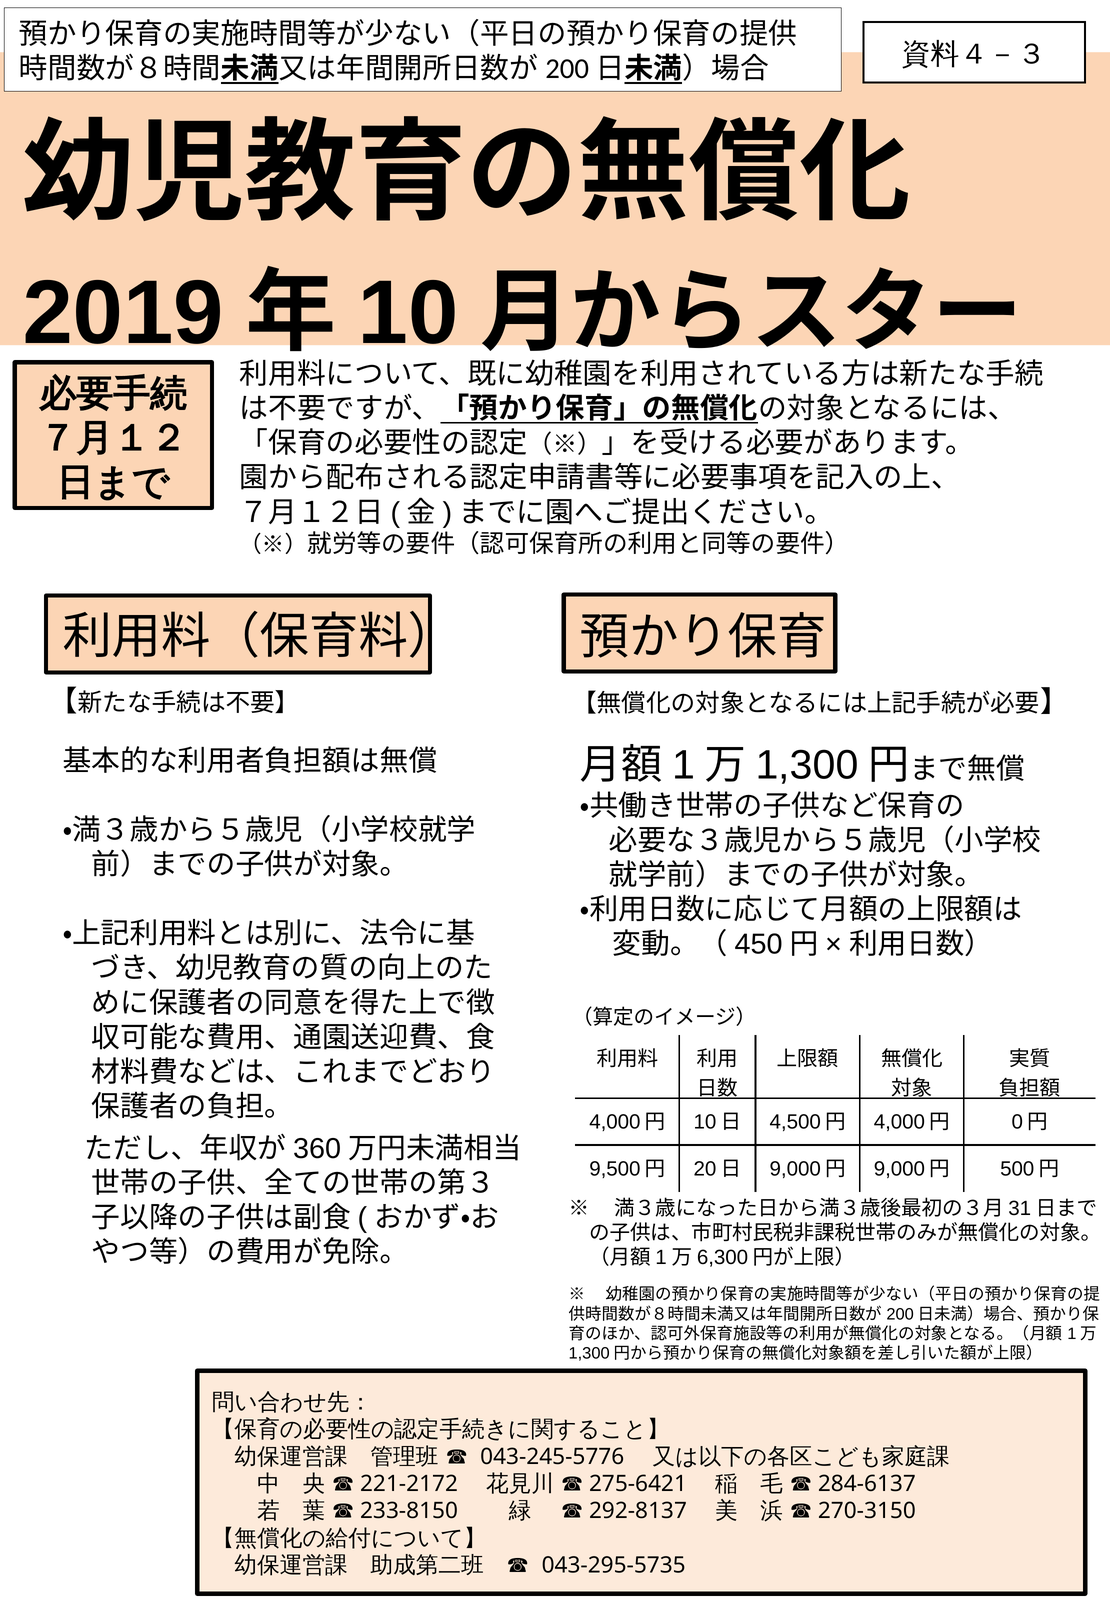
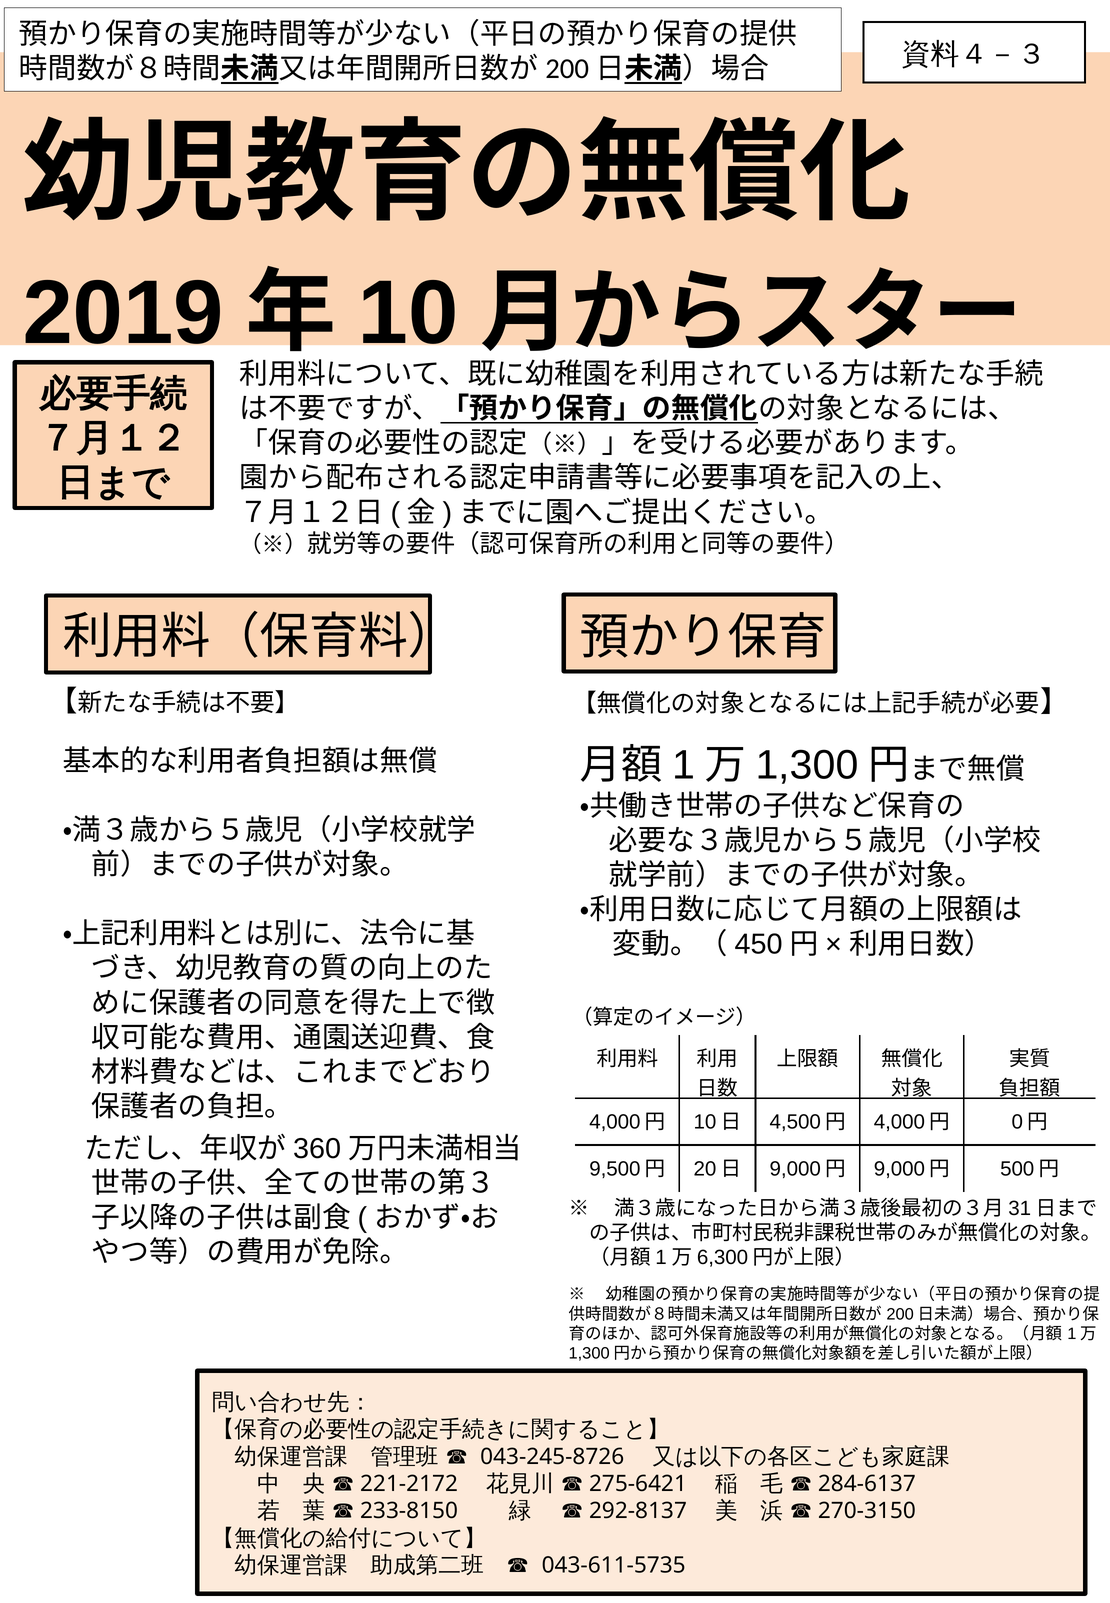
043‐245‐5776: 043‐245‐5776 -> 043‐245‐8726
043‐295‐5735: 043‐295‐5735 -> 043‐611‐5735
